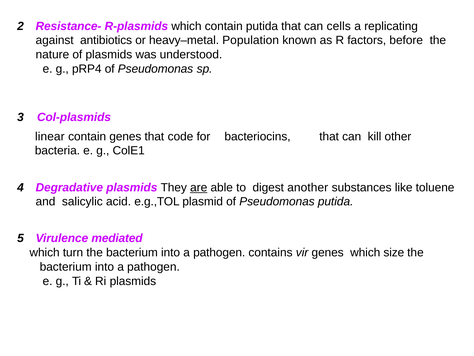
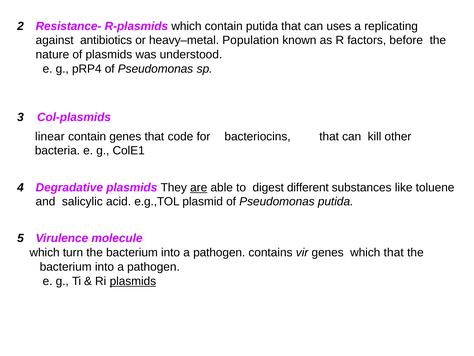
cells: cells -> uses
another: another -> different
mediated: mediated -> molecule
which size: size -> that
plasmids at (133, 281) underline: none -> present
